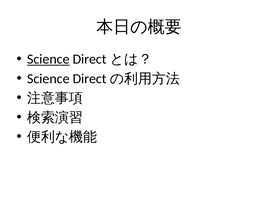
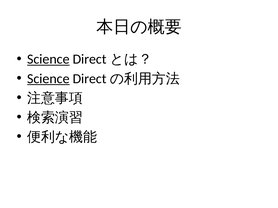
Science at (48, 79) underline: none -> present
